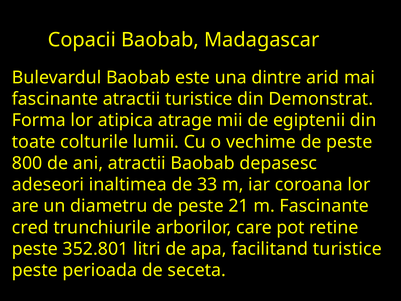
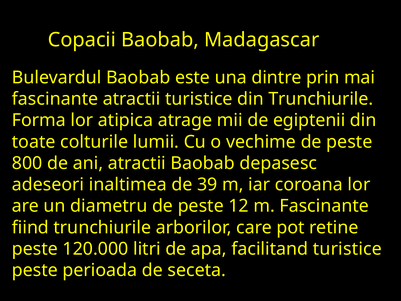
arid: arid -> prin
din Demonstrat: Demonstrat -> Trunchiurile
33: 33 -> 39
21: 21 -> 12
cred: cred -> fiind
352.801: 352.801 -> 120.000
